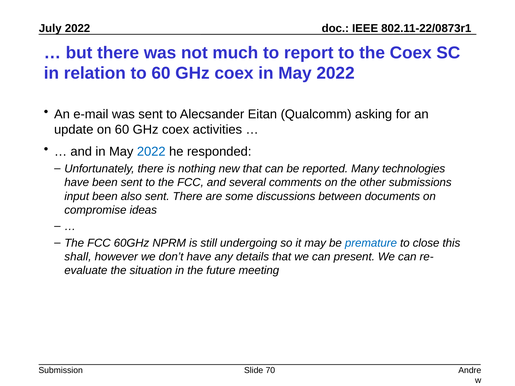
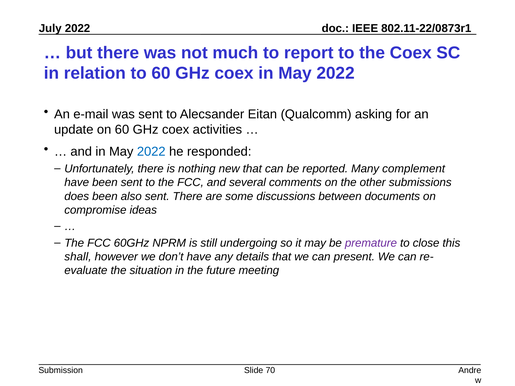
technologies: technologies -> complement
input: input -> does
premature colour: blue -> purple
